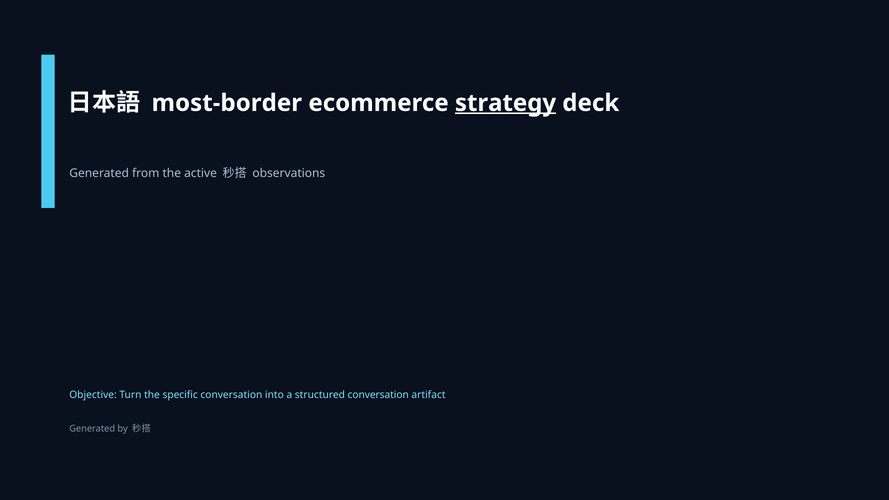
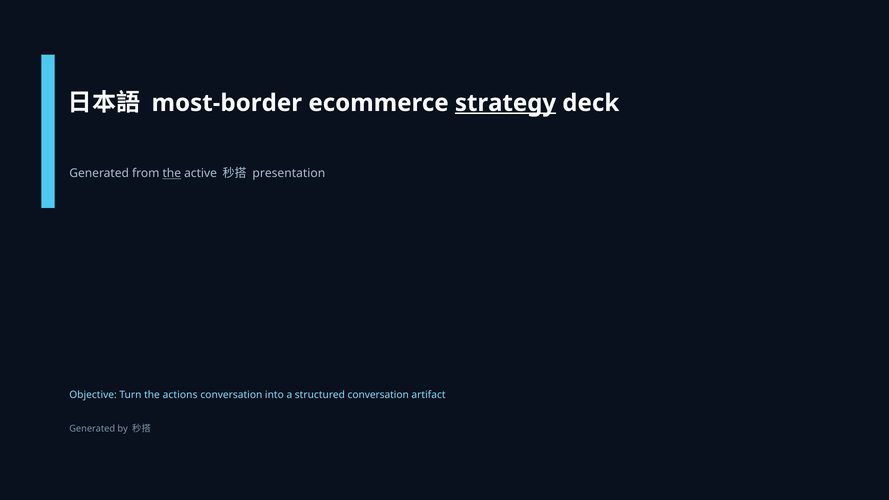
the at (172, 174) underline: none -> present
observations: observations -> presentation
specific: specific -> actions
